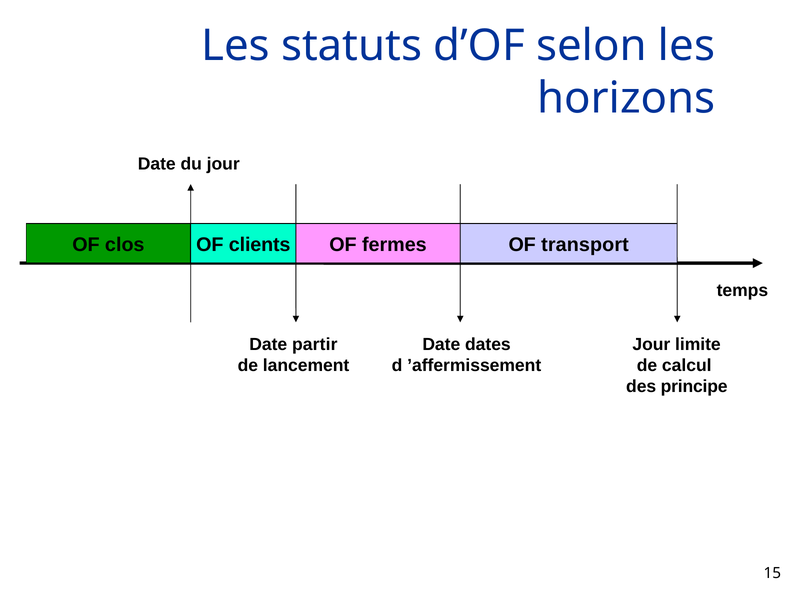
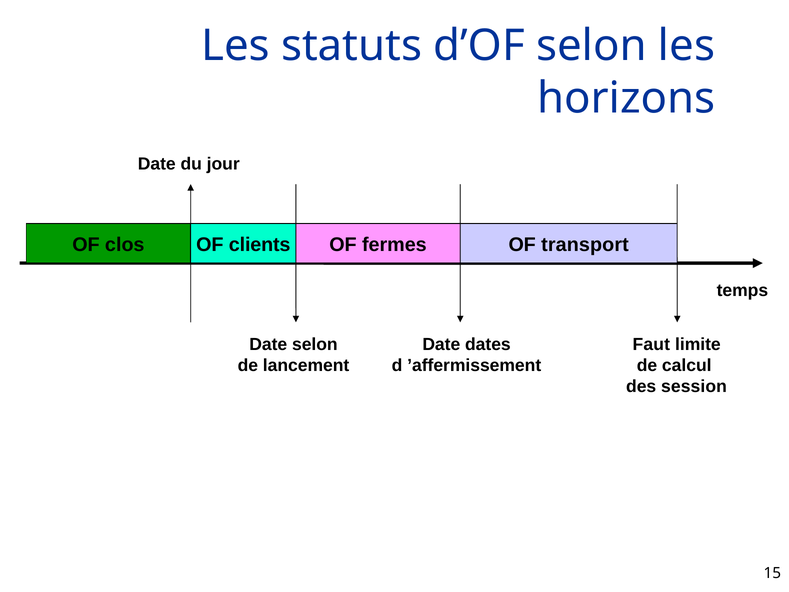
Date partir: partir -> selon
Jour at (651, 344): Jour -> Faut
principe: principe -> session
